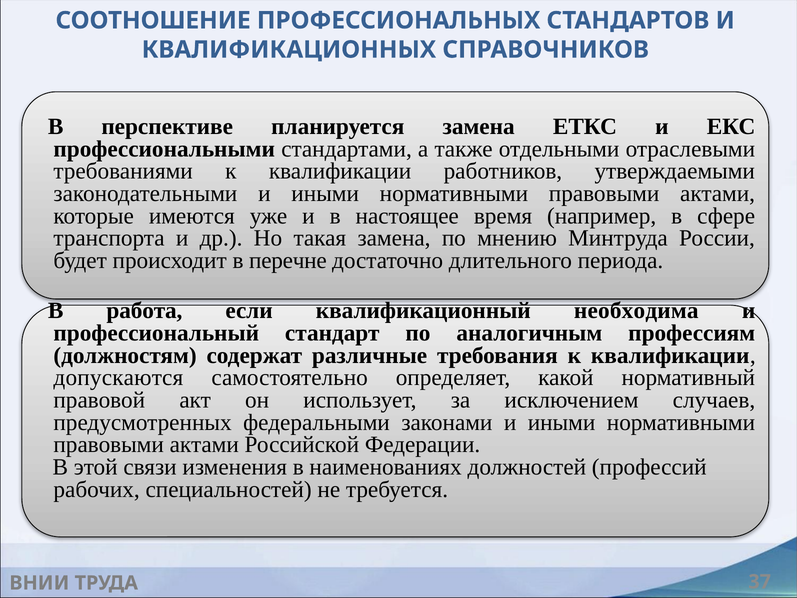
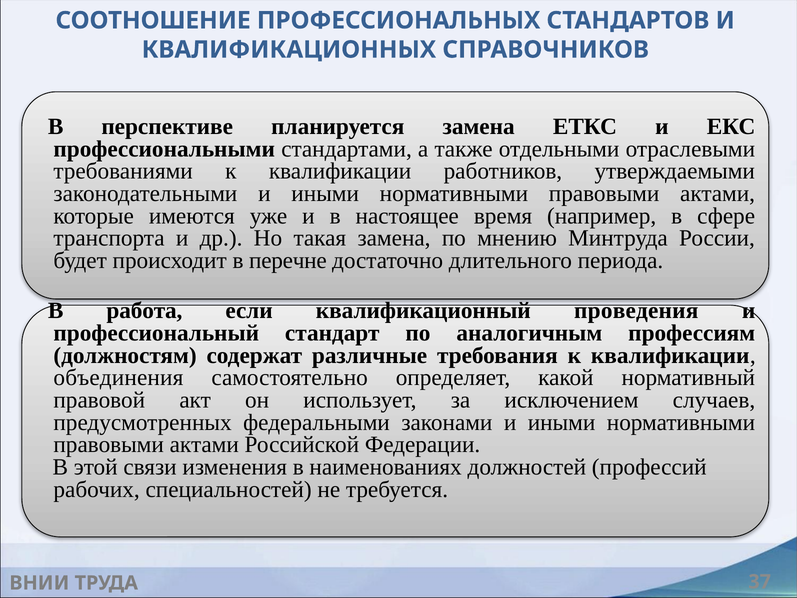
необходима: необходима -> проведения
допускаются: допускаются -> объединения
